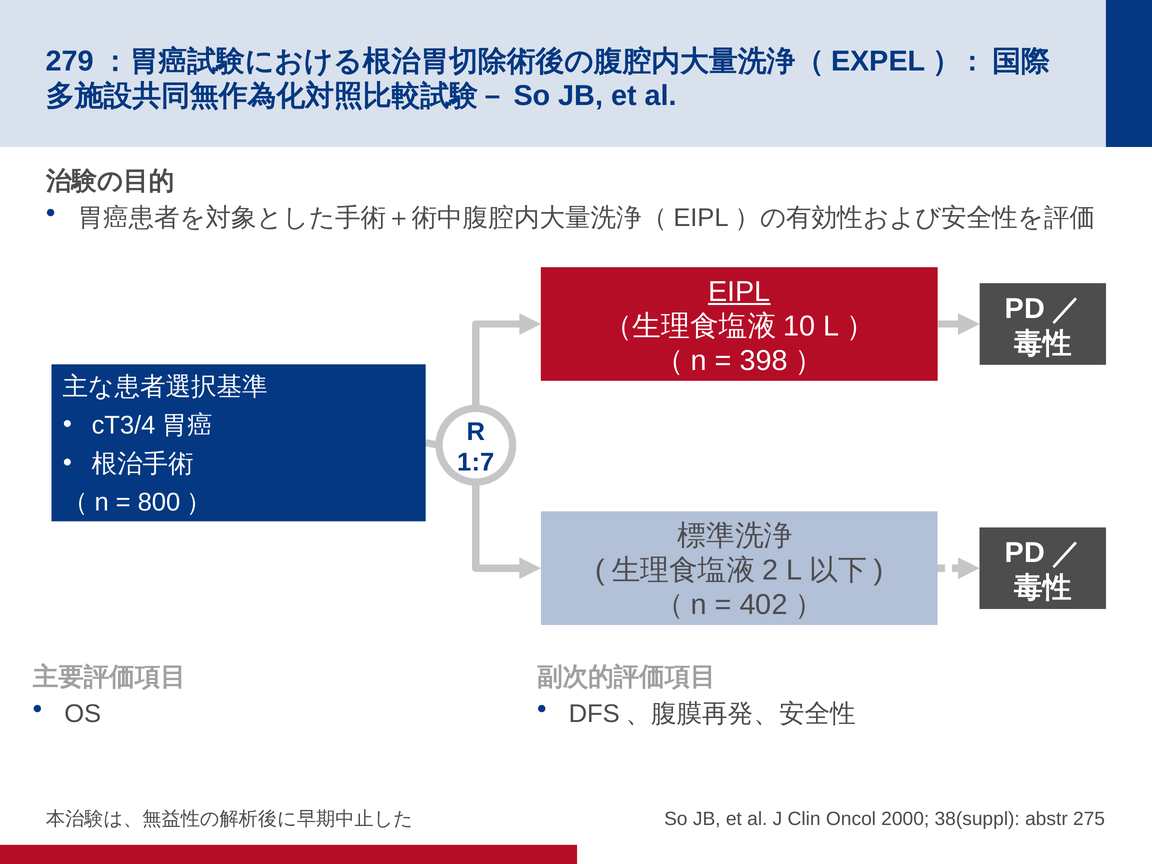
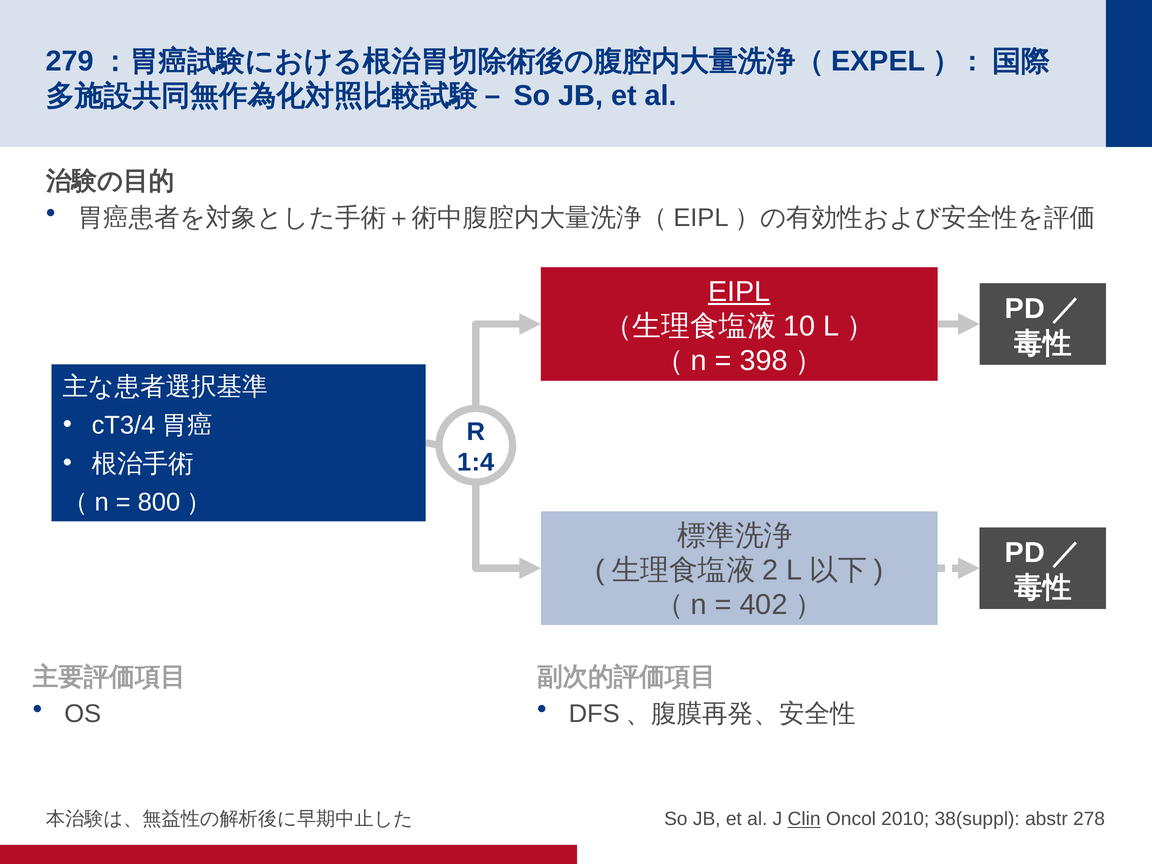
1:7: 1:7 -> 1:4
Clin underline: none -> present
2000: 2000 -> 2010
275: 275 -> 278
